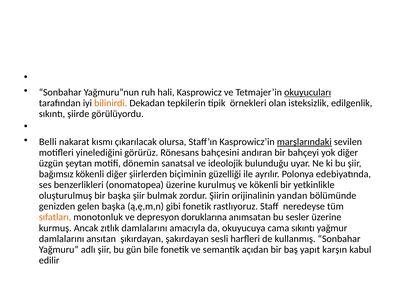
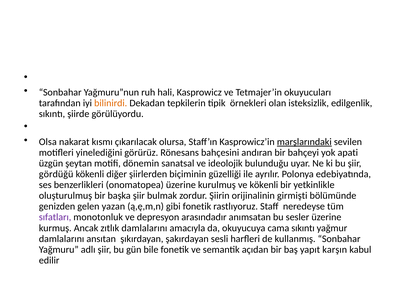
okuyucuları underline: present -> none
Belli: Belli -> Olsa
yok diğer: diğer -> apati
bağımsız: bağımsız -> gördüğü
yandan: yandan -> girmişti
gelen başka: başka -> yazan
sıfatları colour: orange -> purple
doruklarına: doruklarına -> arasındadır
